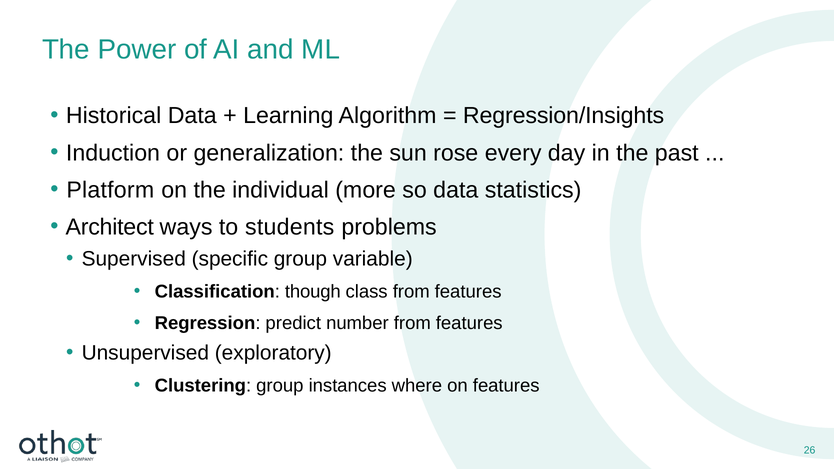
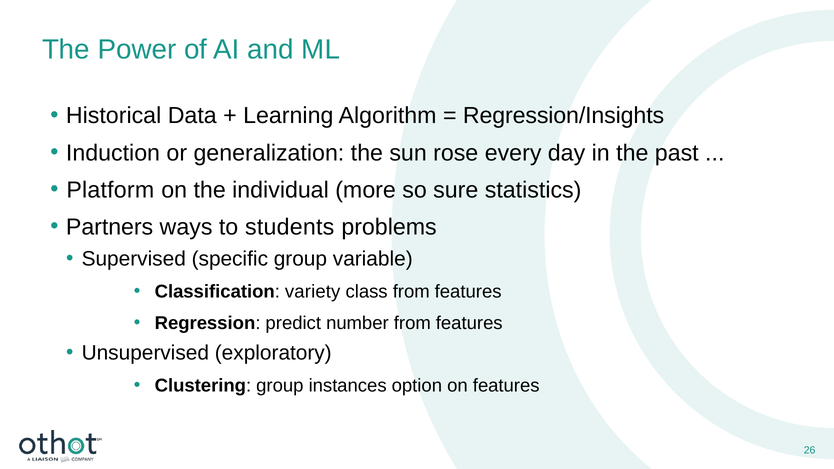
so data: data -> sure
Architect: Architect -> Partners
though: though -> variety
where: where -> option
